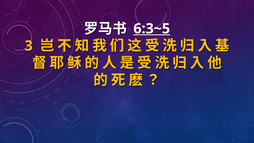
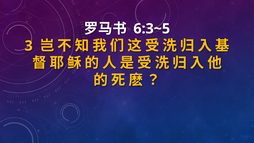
6:3~5 underline: present -> none
